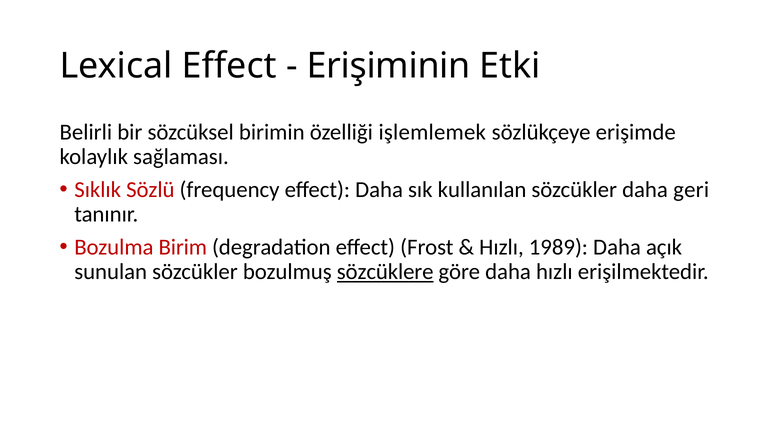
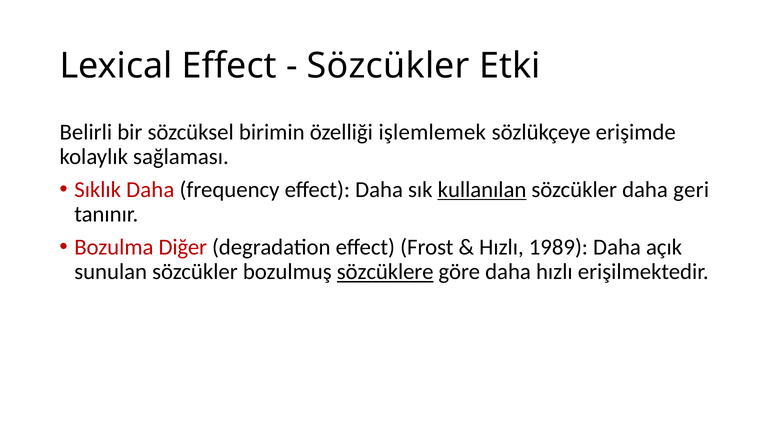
Erişiminin at (389, 66): Erişiminin -> Sözcükler
Sıklık Sözlü: Sözlü -> Daha
kullanılan underline: none -> present
Birim: Birim -> Diğer
